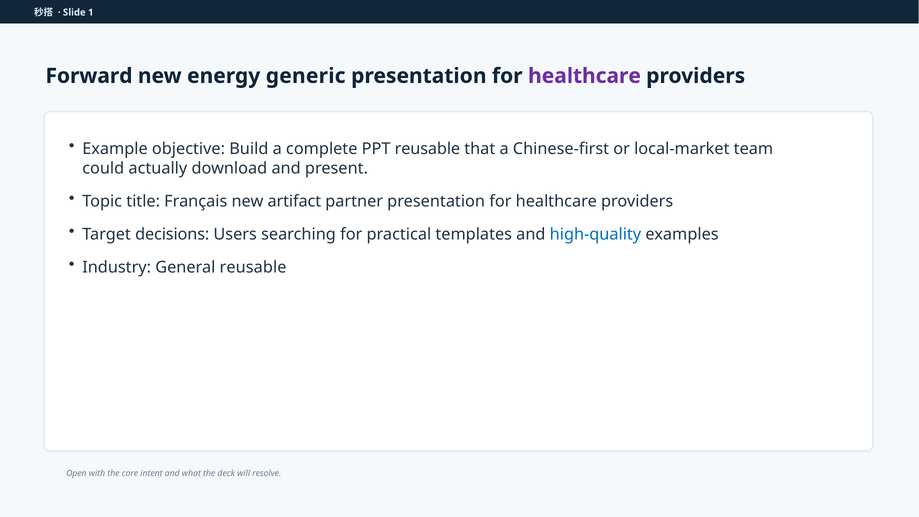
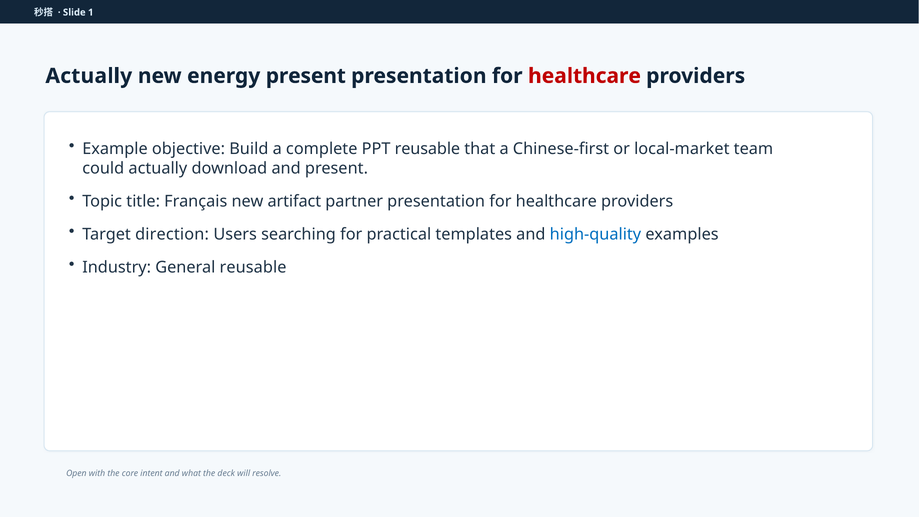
Forward at (89, 76): Forward -> Actually
energy generic: generic -> present
healthcare at (584, 76) colour: purple -> red
decisions: decisions -> direction
